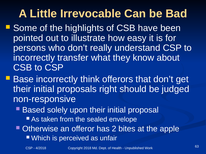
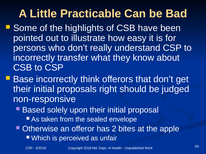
Irrevocable: Irrevocable -> Practicable
